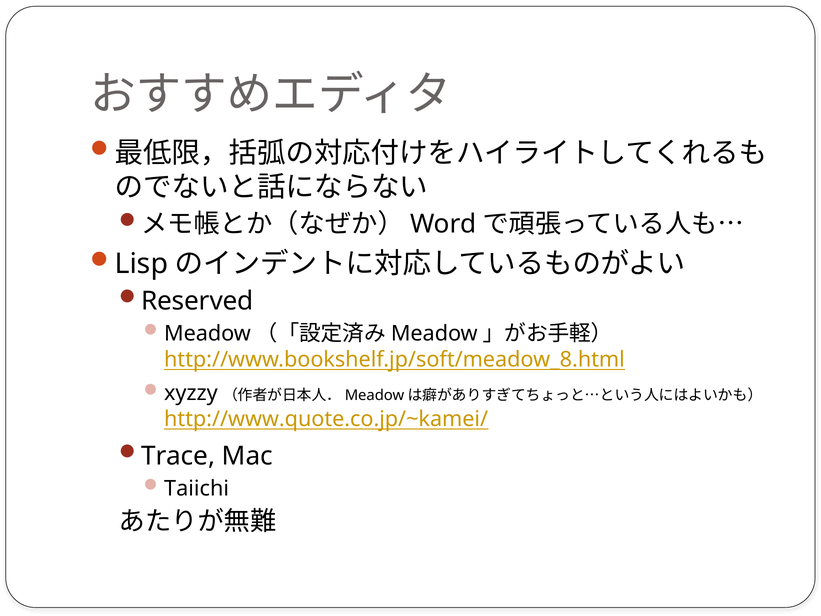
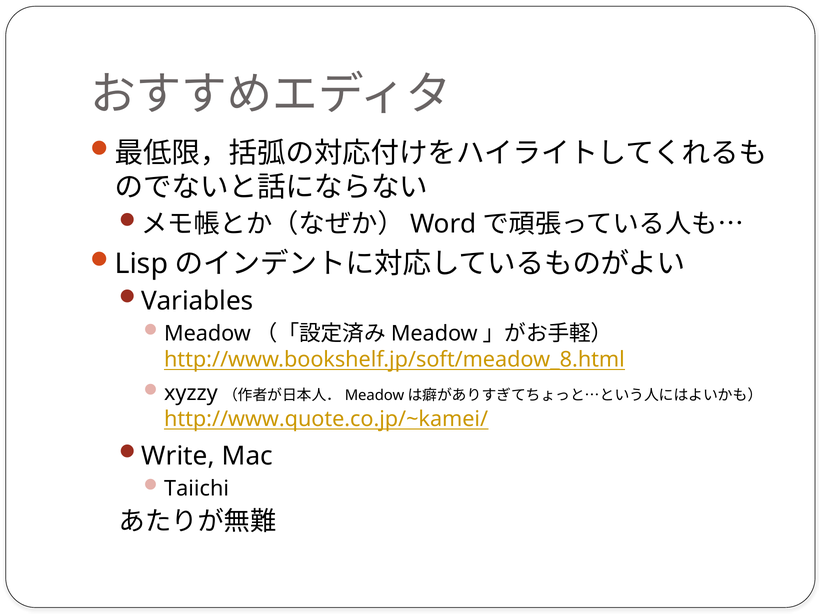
Reserved: Reserved -> Variables
Trace: Trace -> Write
